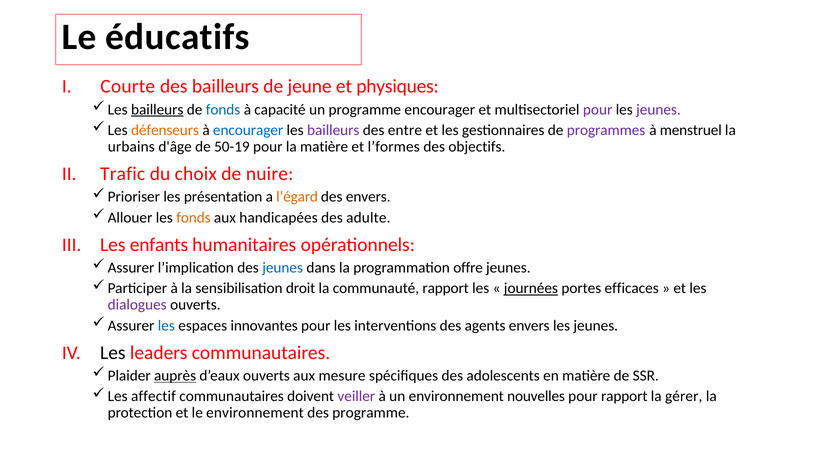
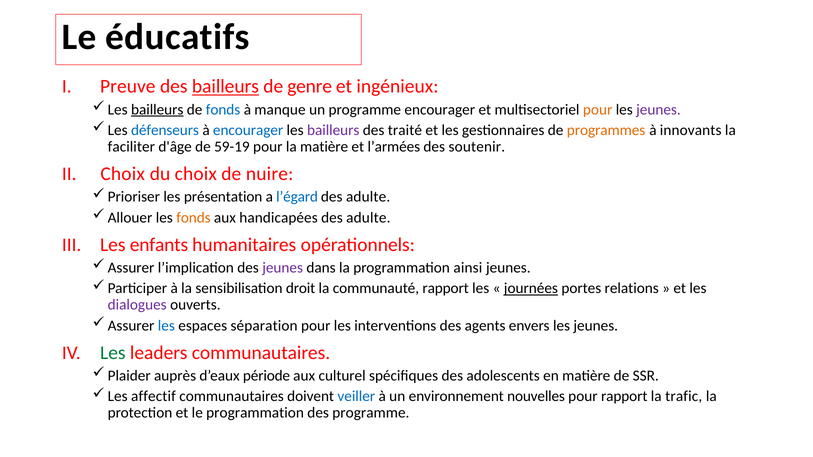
Courte: Courte -> Preuve
bailleurs at (225, 87) underline: none -> present
jeune: jeune -> genre
physiques: physiques -> ingénieux
capacité: capacité -> manque
pour at (598, 110) colour: purple -> orange
défenseurs colour: orange -> blue
entre: entre -> traité
programmes colour: purple -> orange
menstruel: menstruel -> innovants
urbains: urbains -> faciliter
50-19: 50-19 -> 59-19
l’formes: l’formes -> l’armées
objectifs: objectifs -> soutenir
Trafic at (123, 174): Trafic -> Choix
l’égard colour: orange -> blue
envers at (368, 197): envers -> adulte
jeunes at (283, 268) colour: blue -> purple
offre: offre -> ainsi
efficaces: efficaces -> relations
innovantes: innovantes -> séparation
Les at (113, 353) colour: black -> green
auprès underline: present -> none
d’eaux ouverts: ouverts -> période
mesure: mesure -> culturel
veiller colour: purple -> blue
gérer: gérer -> trafic
le environnement: environnement -> programmation
